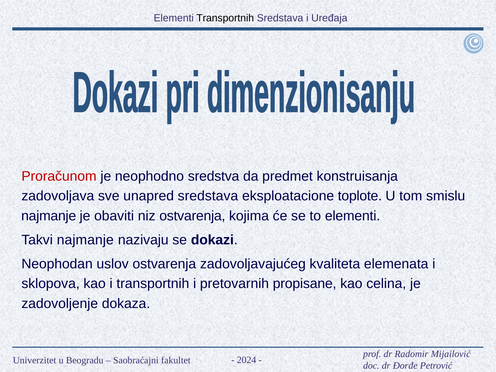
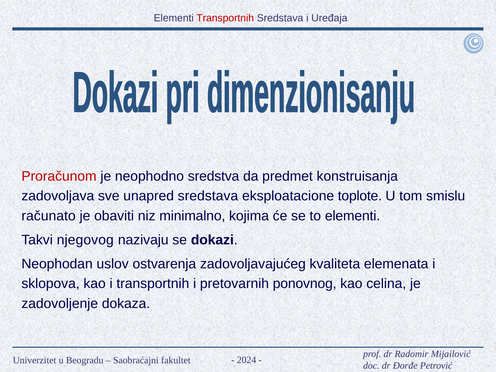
Transportnih at (225, 18) colour: black -> red
najmanje at (49, 216): najmanje -> računato
niz ostvarenja: ostvarenja -> minimalno
Takvi najmanje: najmanje -> njegovog
propisane: propisane -> ponovnog
